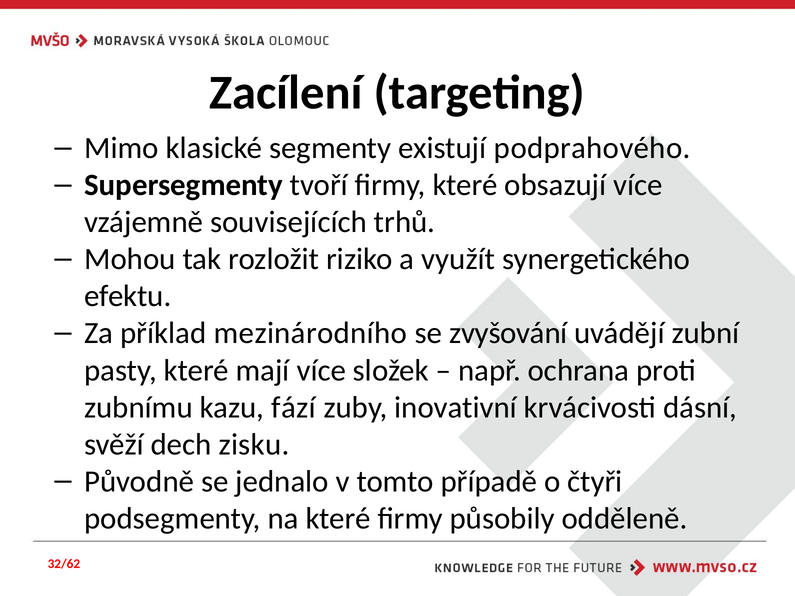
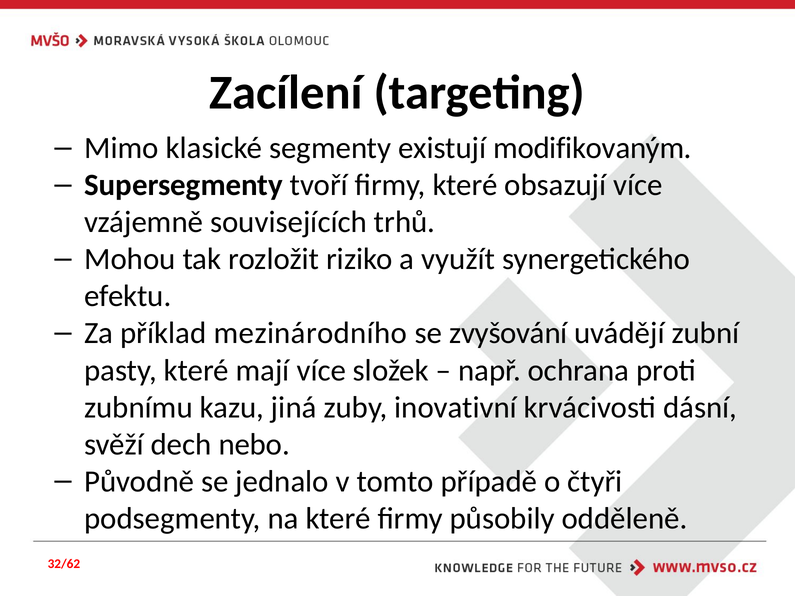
podprahového: podprahového -> modifikovaným
fází: fází -> jiná
zisku: zisku -> nebo
